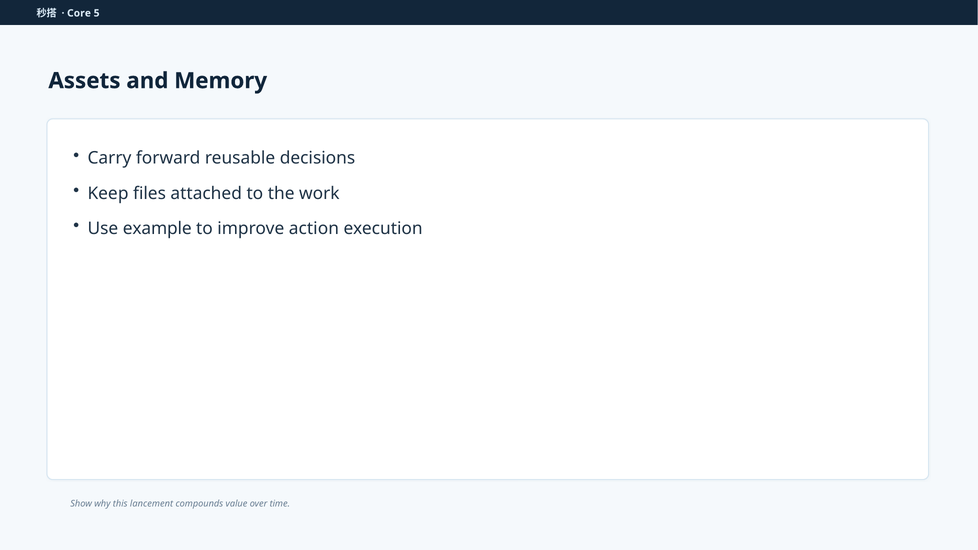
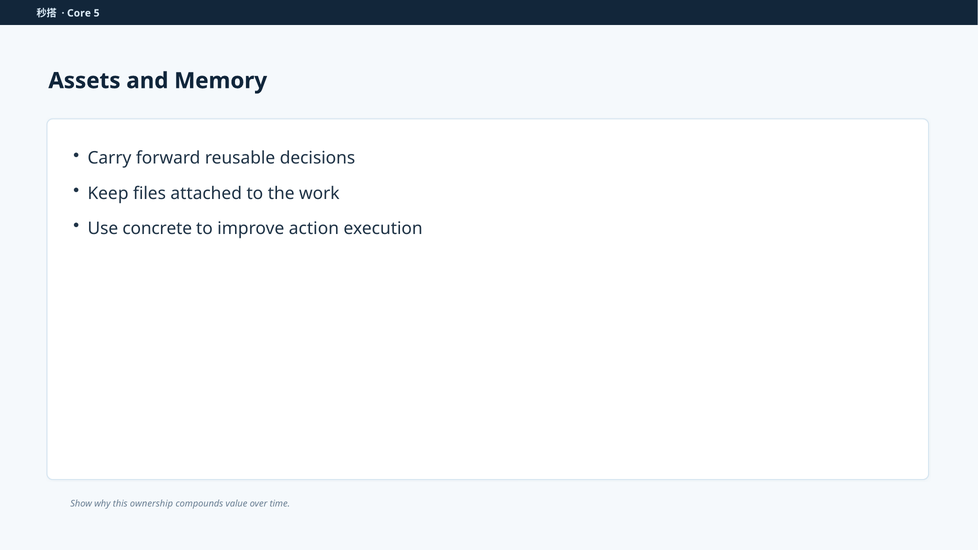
example: example -> concrete
lancement: lancement -> ownership
